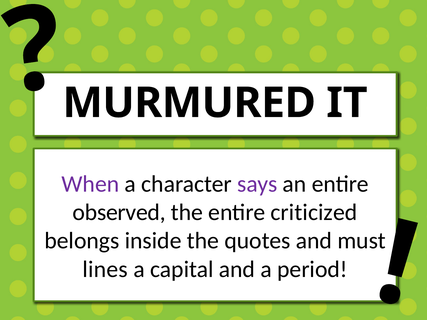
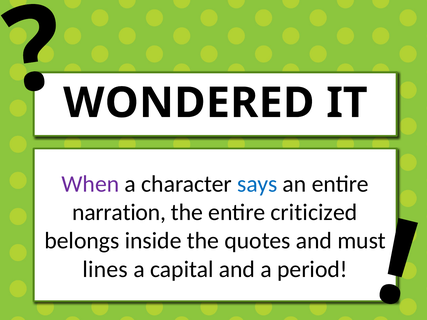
MURMURED: MURMURED -> WONDERED
says colour: purple -> blue
observed: observed -> narration
